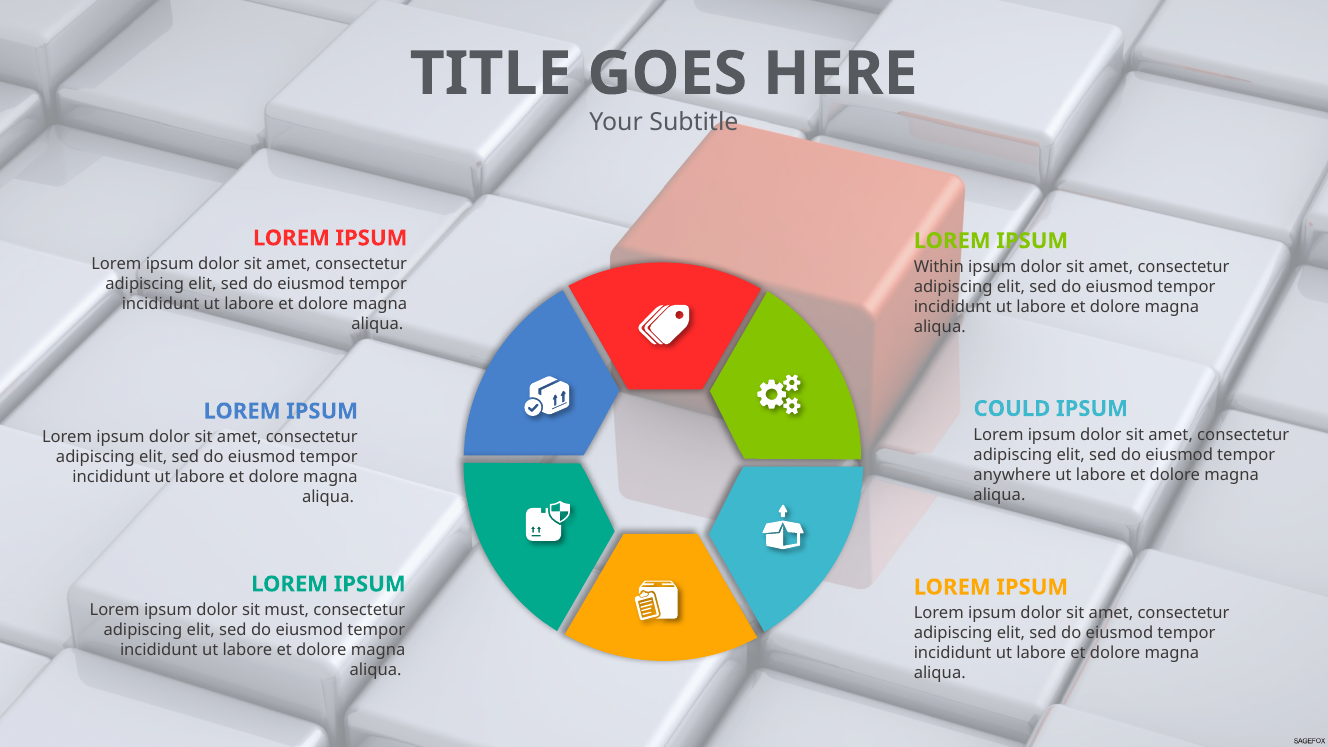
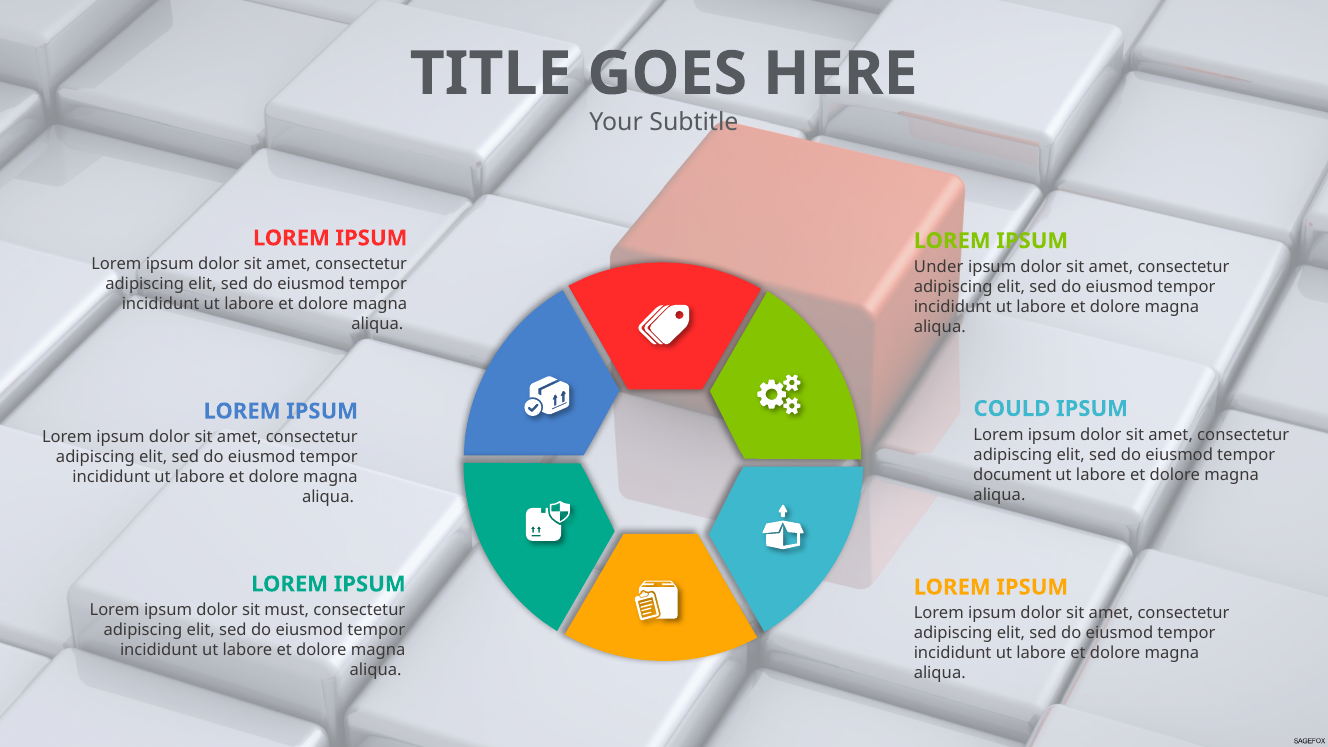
Within: Within -> Under
anywhere: anywhere -> document
